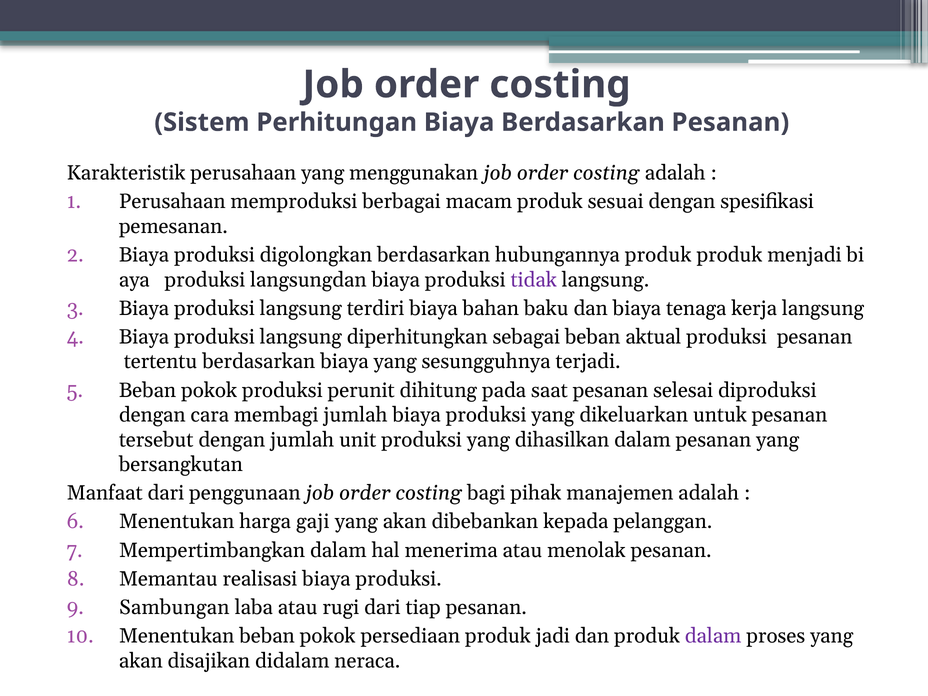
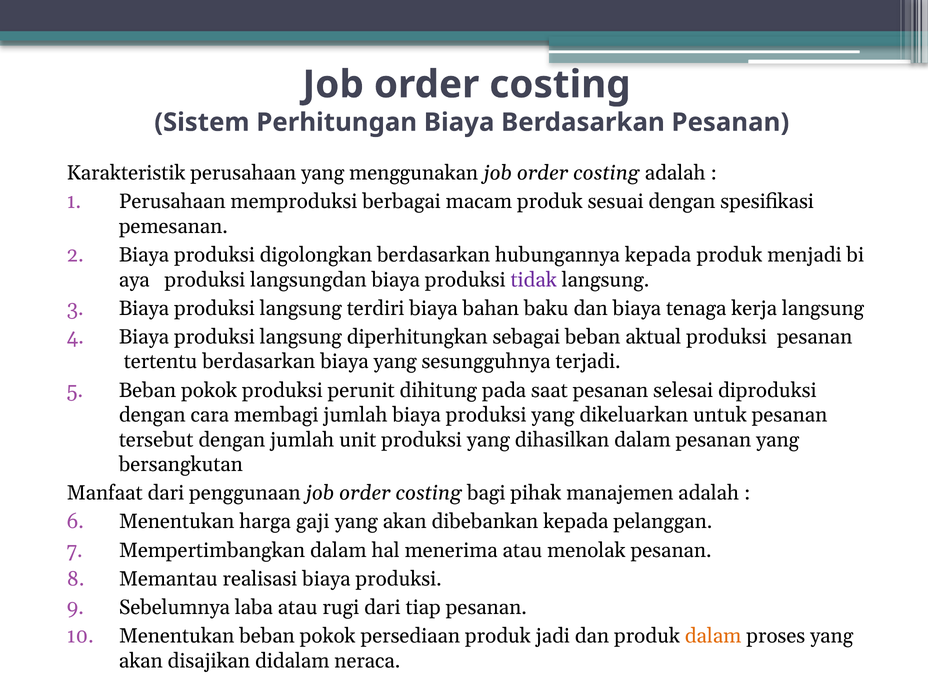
hubungannya produk: produk -> kepada
Sambungan: Sambungan -> Sebelumnya
dalam at (713, 636) colour: purple -> orange
